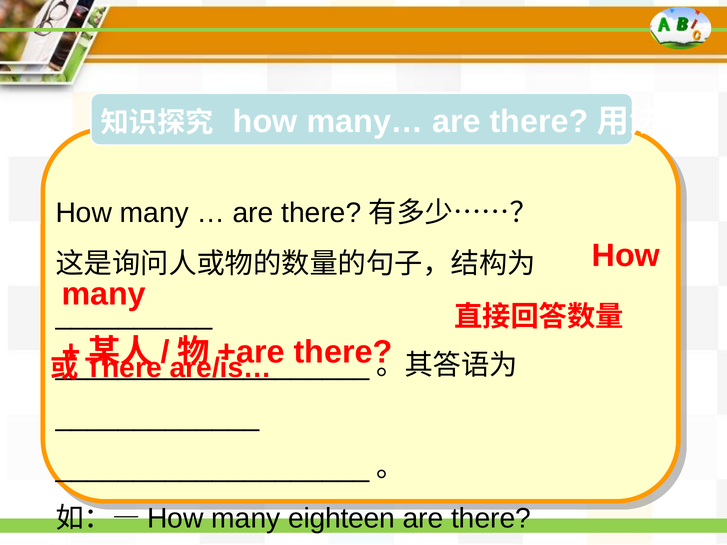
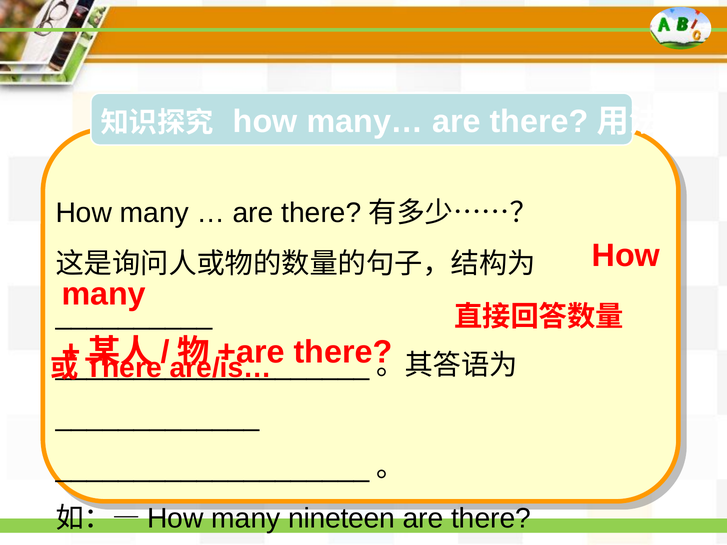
eighteen: eighteen -> nineteen
